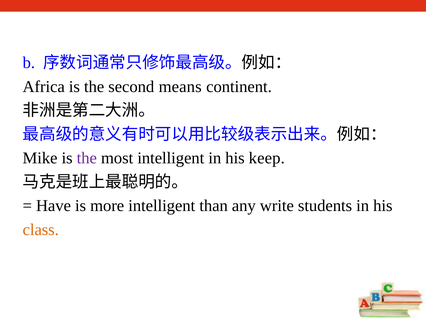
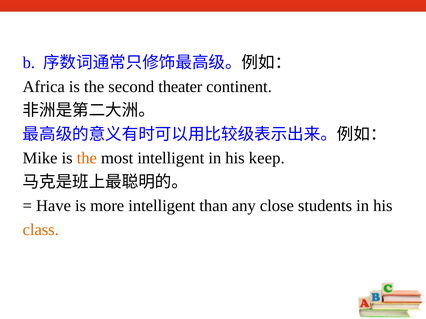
means: means -> theater
the at (87, 158) colour: purple -> orange
write: write -> close
